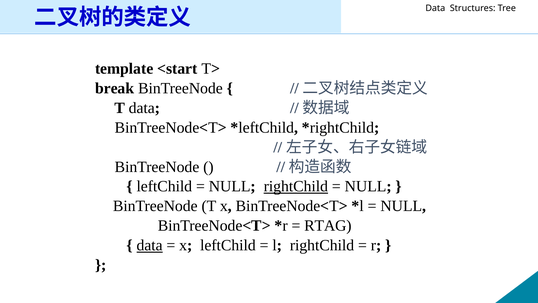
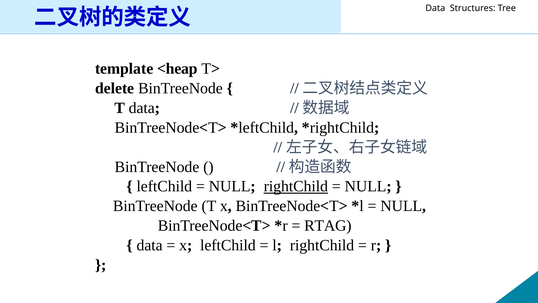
<start: <start -> <heap
break: break -> delete
data at (150, 245) underline: present -> none
